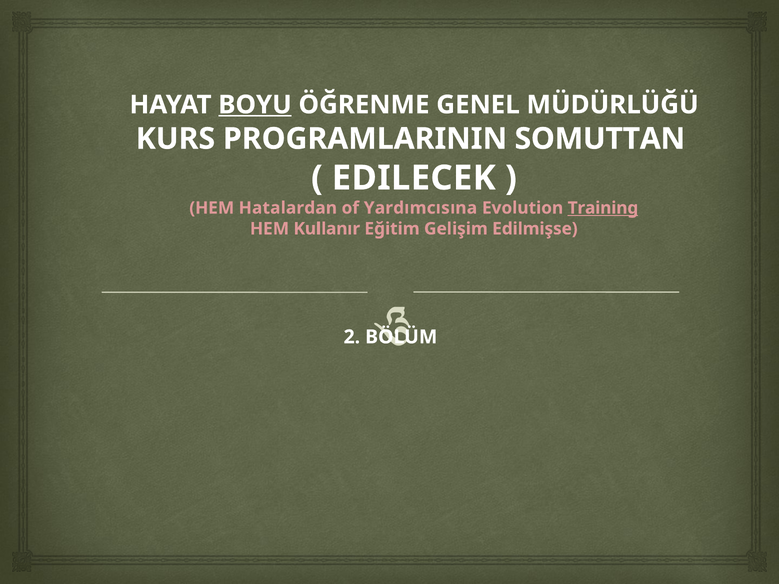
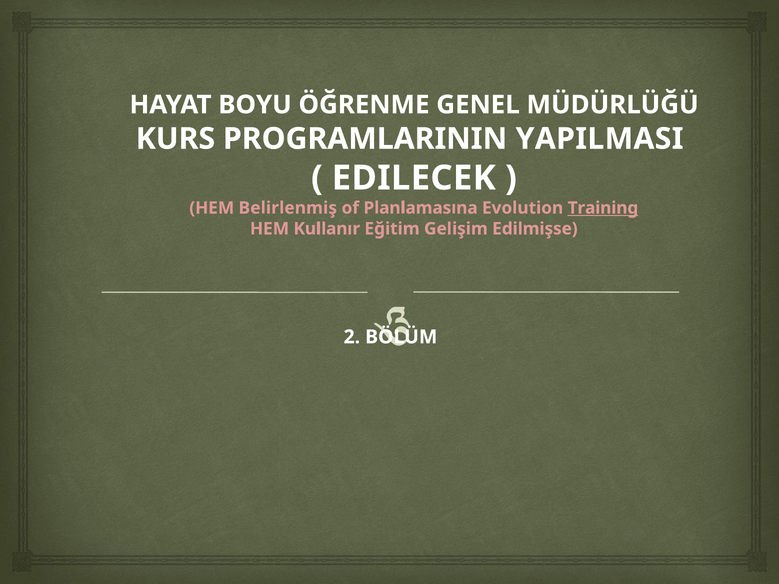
BOYU underline: present -> none
SOMUTTAN: SOMUTTAN -> YAPILMASI
Hatalardan: Hatalardan -> Belirlenmiş
Yardımcısına: Yardımcısına -> Planlamasına
